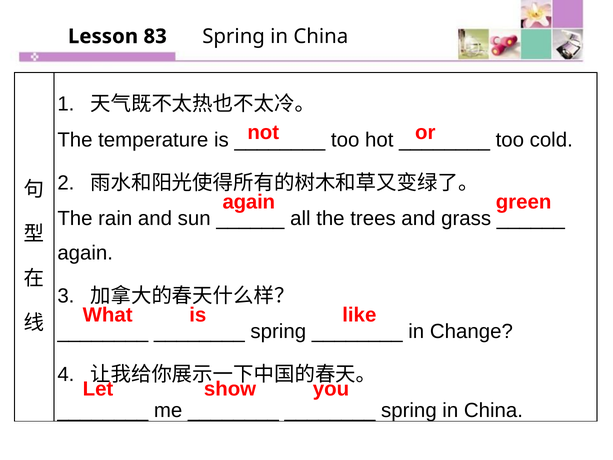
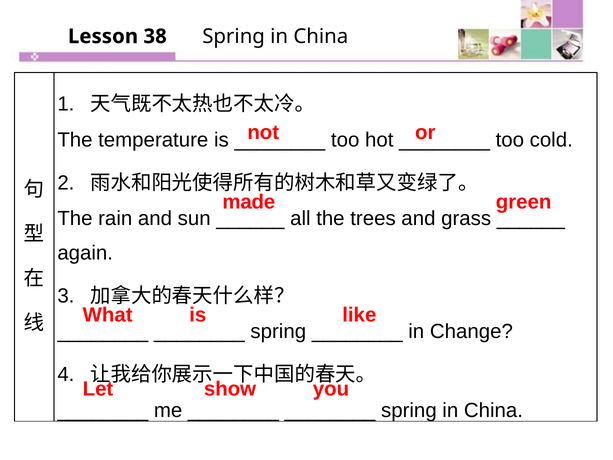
83: 83 -> 38
again at (249, 202): again -> made
